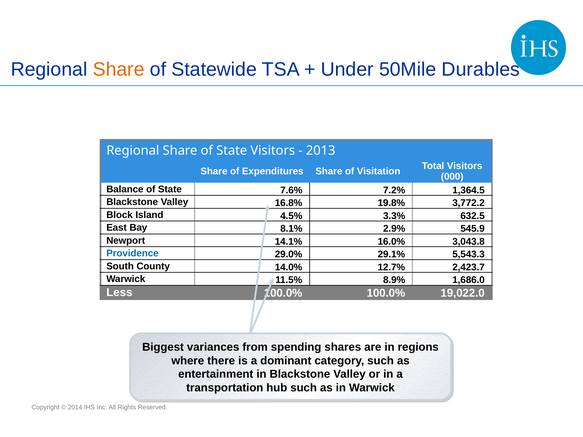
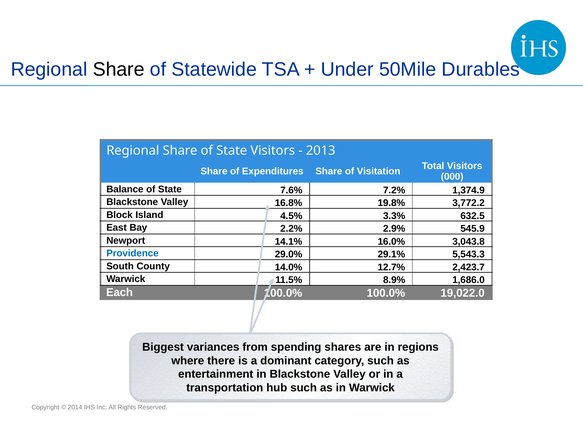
Share at (119, 69) colour: orange -> black
1,364.5: 1,364.5 -> 1,374.9
8.1%: 8.1% -> 2.2%
Less: Less -> Each
